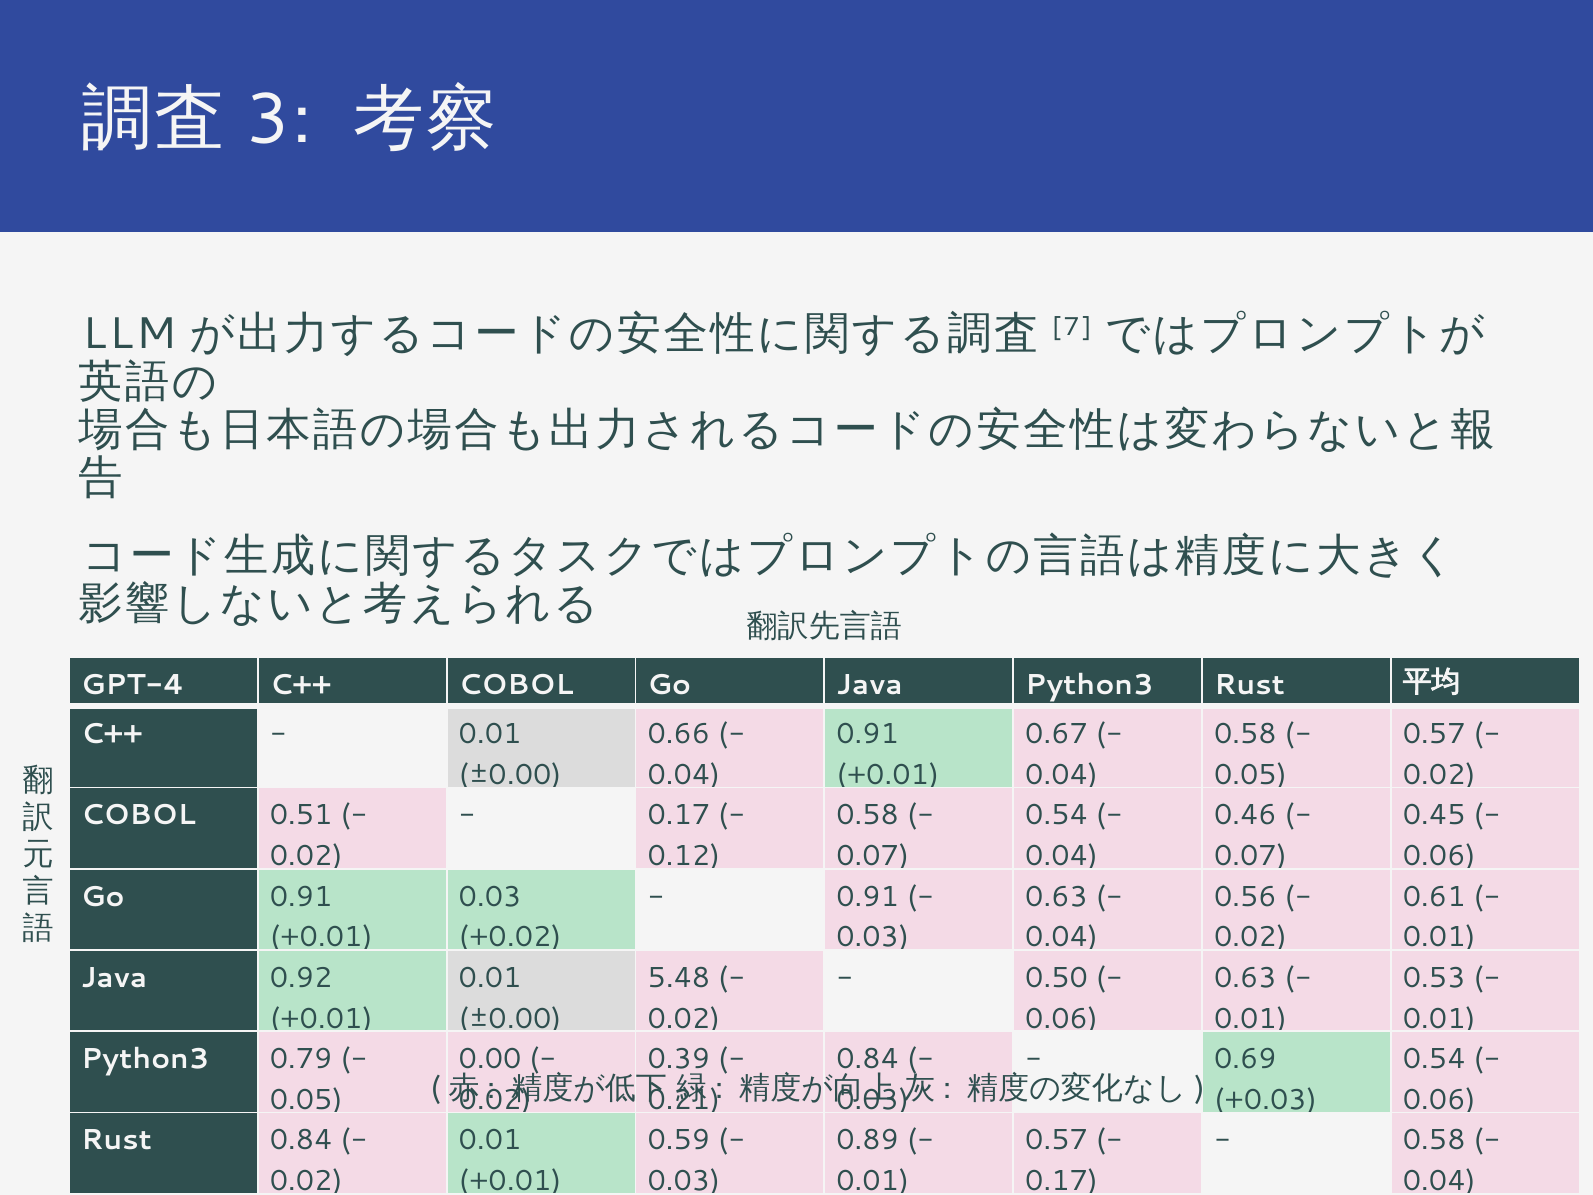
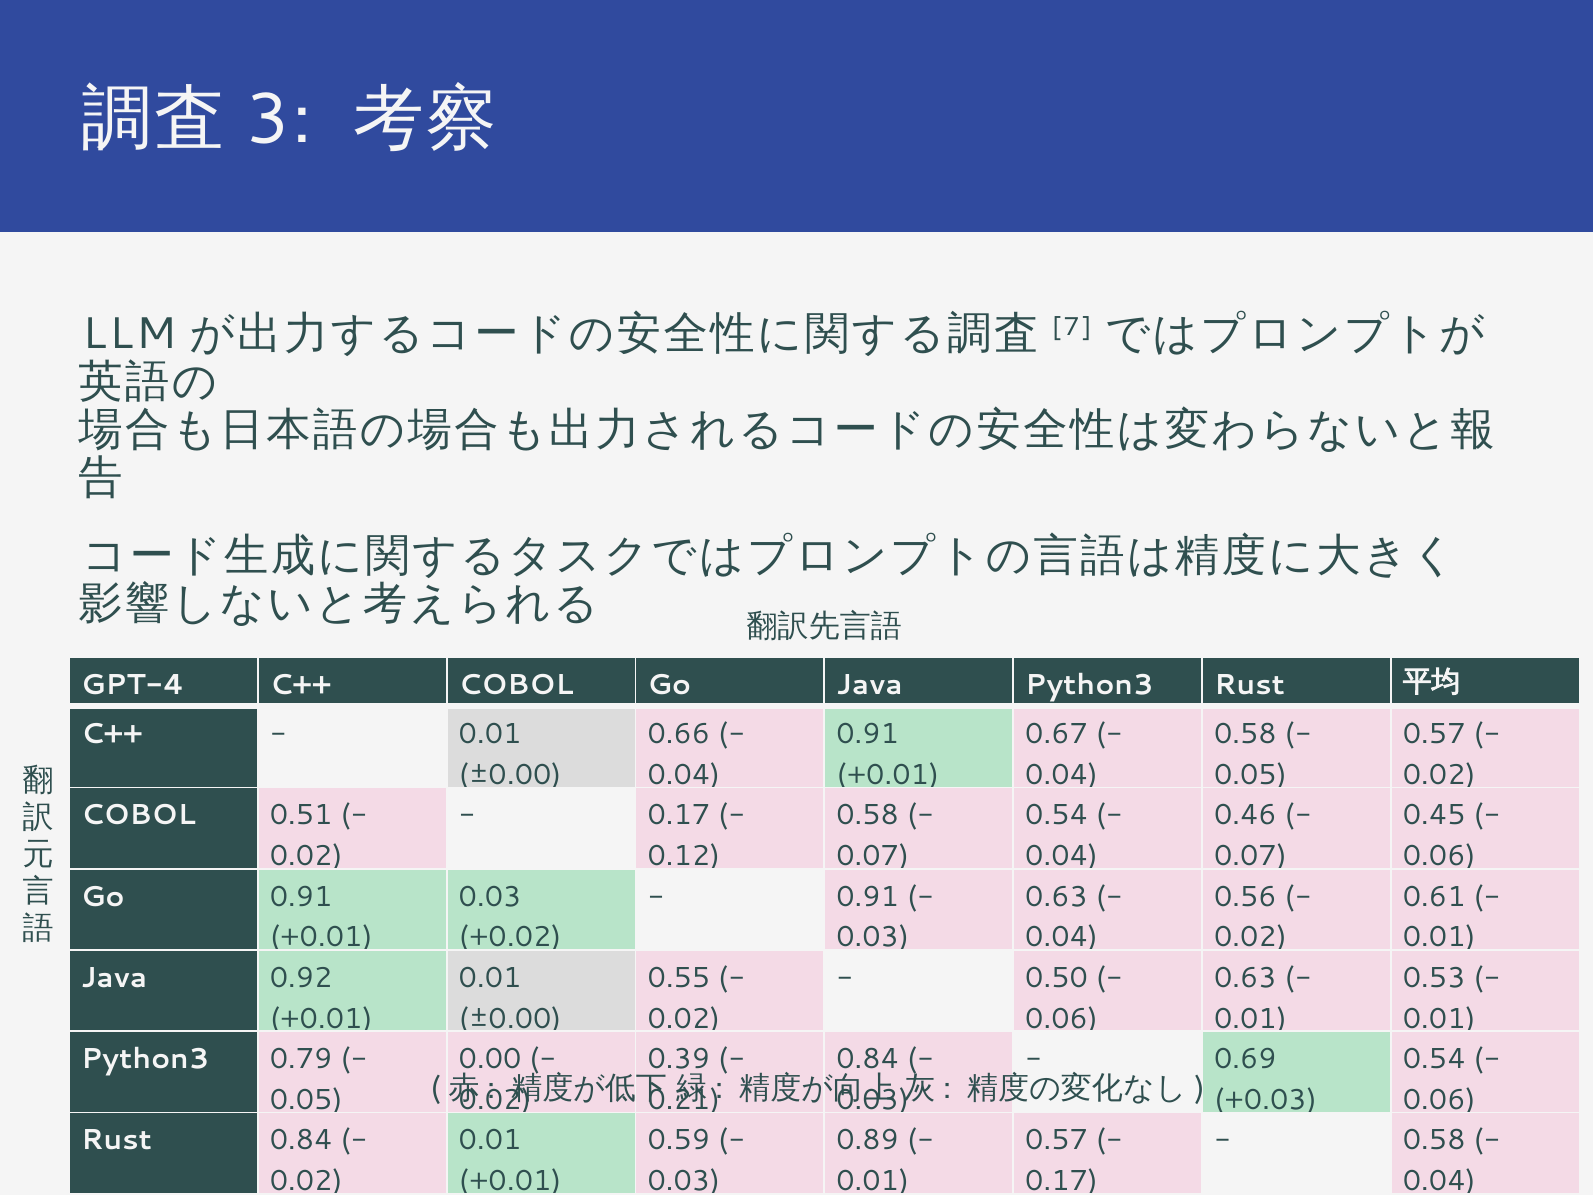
5.48 at (679, 978): 5.48 -> 0.55
